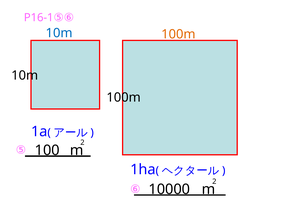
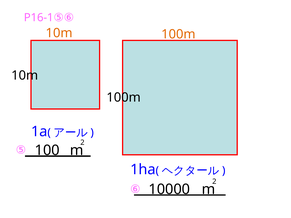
10m at (59, 33) colour: blue -> orange
